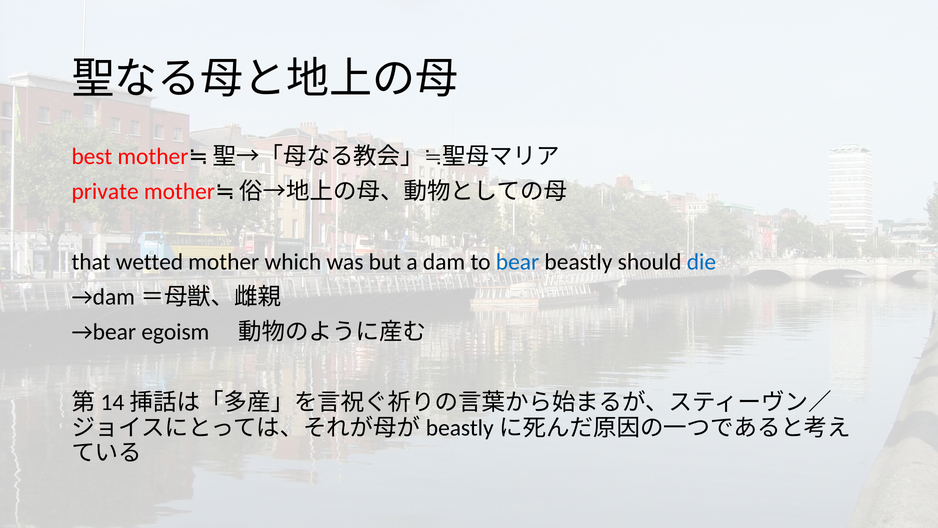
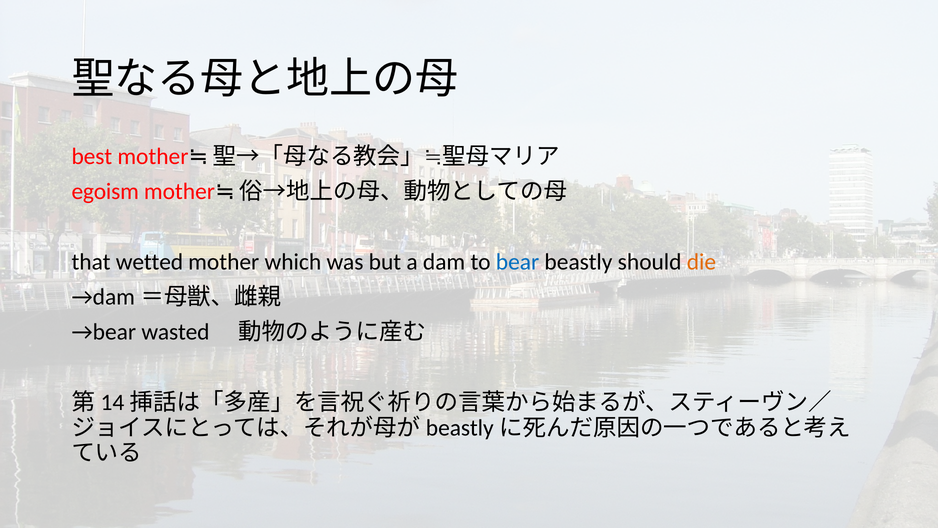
private: private -> egoism
die colour: blue -> orange
egoism: egoism -> wasted
